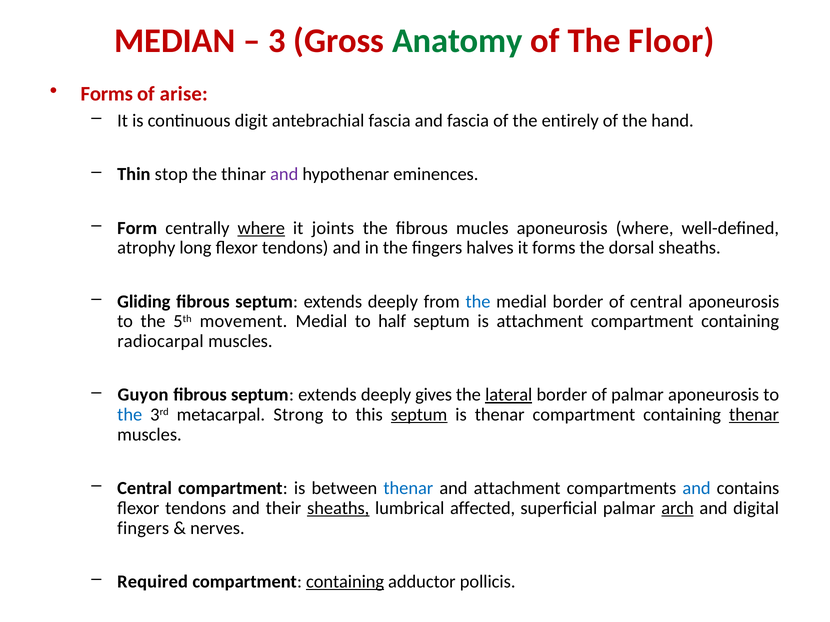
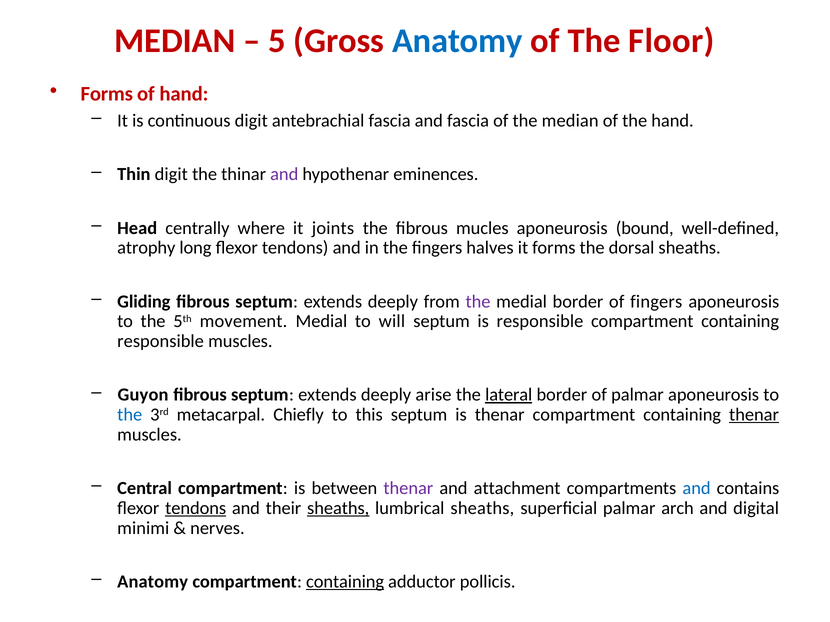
3: 3 -> 5
Anatomy at (457, 41) colour: green -> blue
of arise: arise -> hand
the entirely: entirely -> median
Thin stop: stop -> digit
Form: Form -> Head
where at (261, 228) underline: present -> none
aponeurosis where: where -> bound
the at (478, 302) colour: blue -> purple
of central: central -> fingers
half: half -> will
is attachment: attachment -> responsible
radiocarpal at (160, 341): radiocarpal -> responsible
gives: gives -> arise
Strong: Strong -> Chiefly
septum at (419, 415) underline: present -> none
thenar at (408, 489) colour: blue -> purple
tendons at (196, 508) underline: none -> present
lumbrical affected: affected -> sheaths
arch underline: present -> none
fingers at (143, 528): fingers -> minimi
Required at (153, 582): Required -> Anatomy
